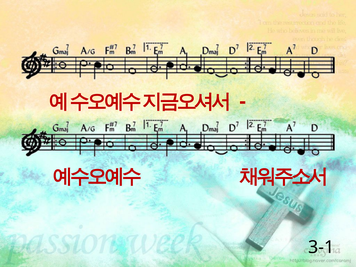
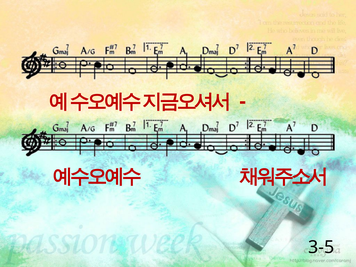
3-1: 3-1 -> 3-5
